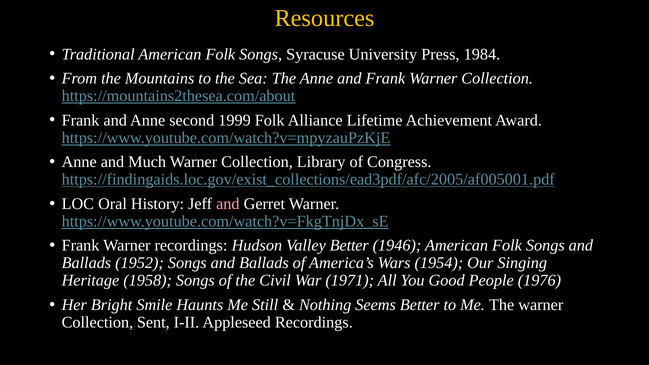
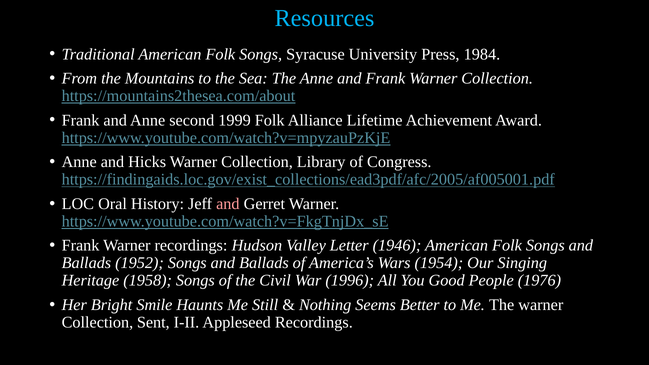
Resources colour: yellow -> light blue
Much: Much -> Hicks
Valley Better: Better -> Letter
1971: 1971 -> 1996
